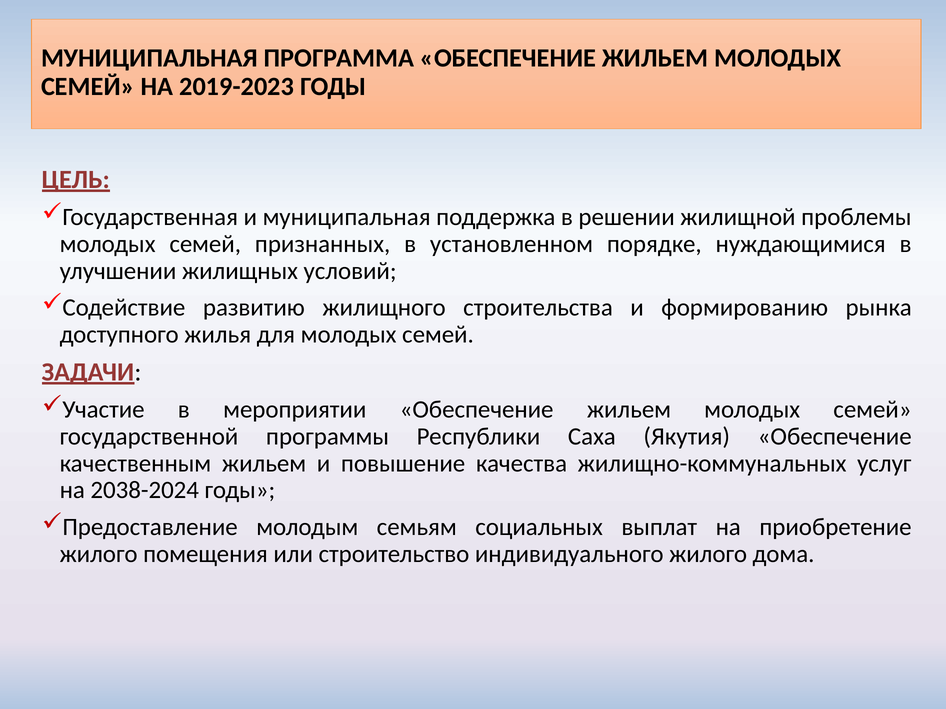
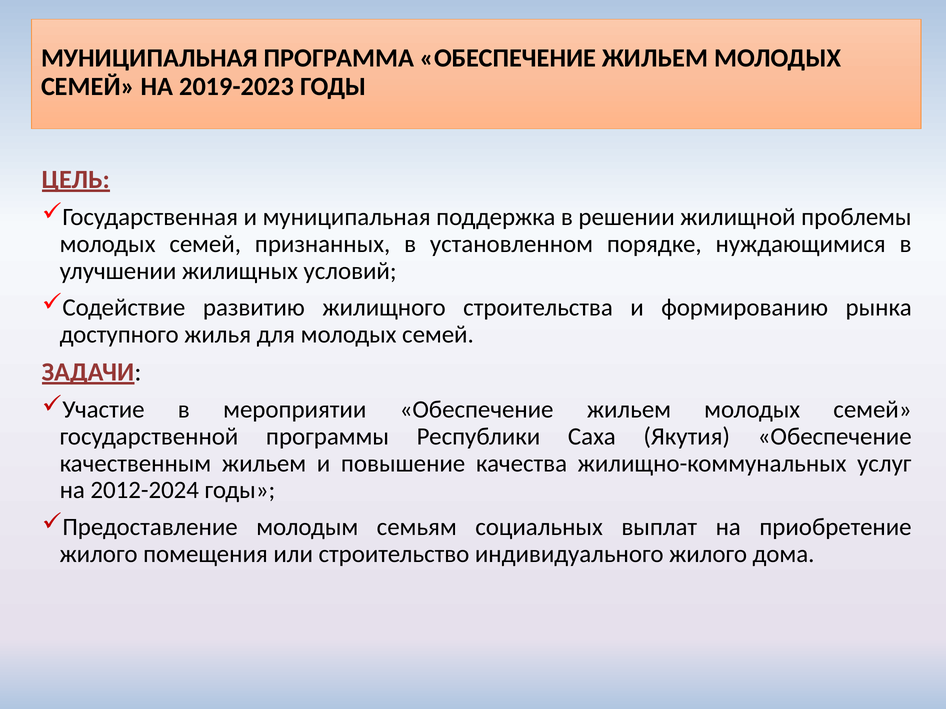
2038-2024: 2038-2024 -> 2012-2024
